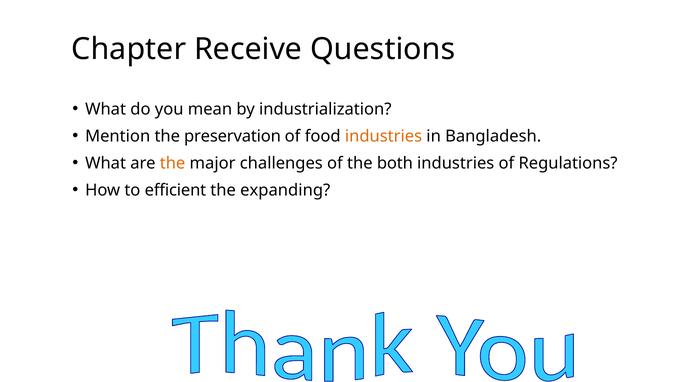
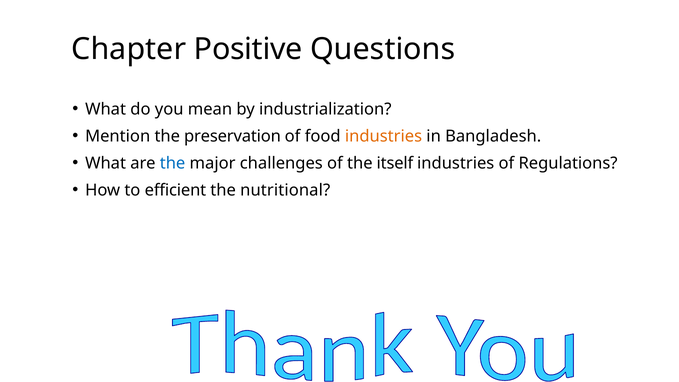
Receive: Receive -> Positive
the at (173, 163) colour: orange -> blue
both: both -> itself
expanding: expanding -> nutritional
